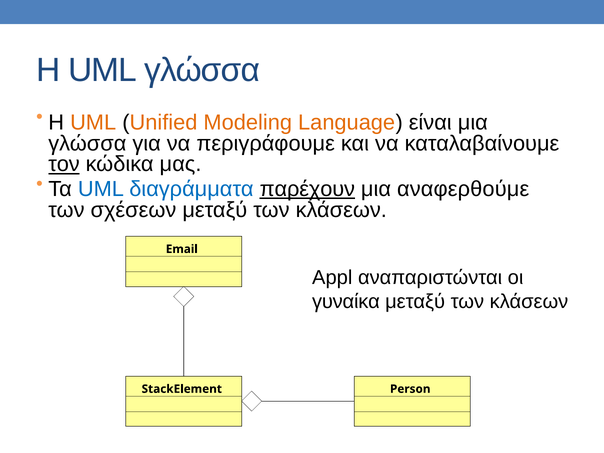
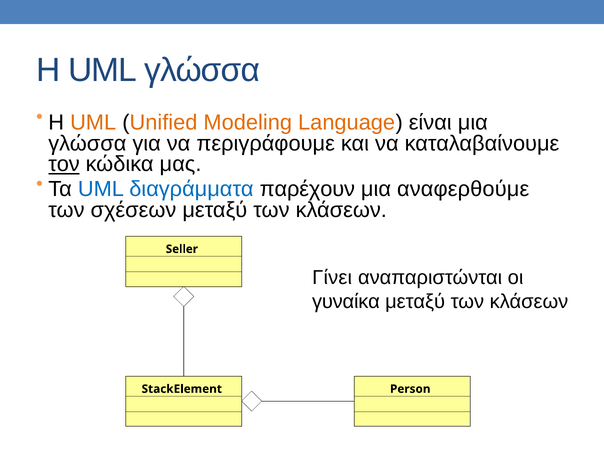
παρέχουν underline: present -> none
Email: Email -> Seller
Appl: Appl -> Γίνει
